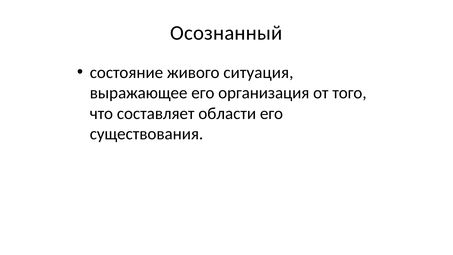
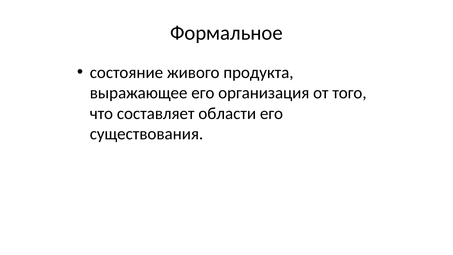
Осознанный: Осознанный -> Формальное
ситуация: ситуация -> продукта
